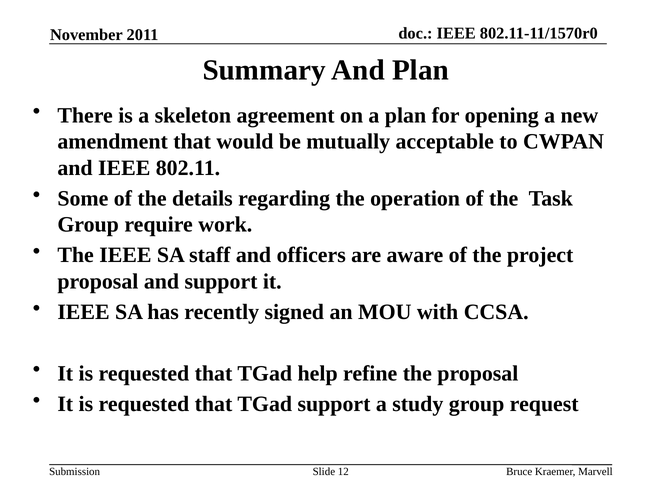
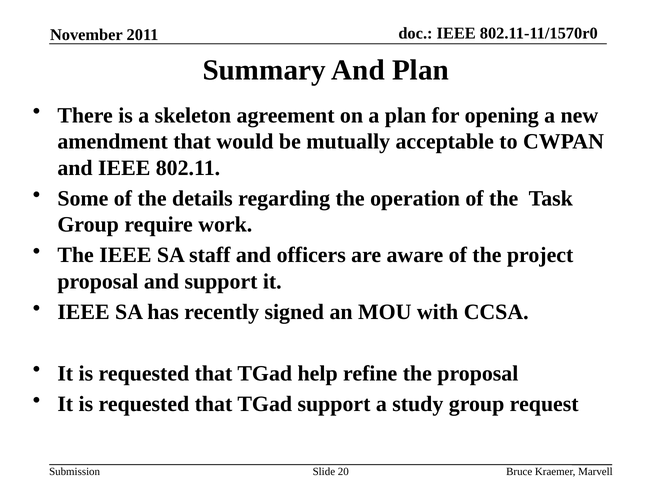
12: 12 -> 20
